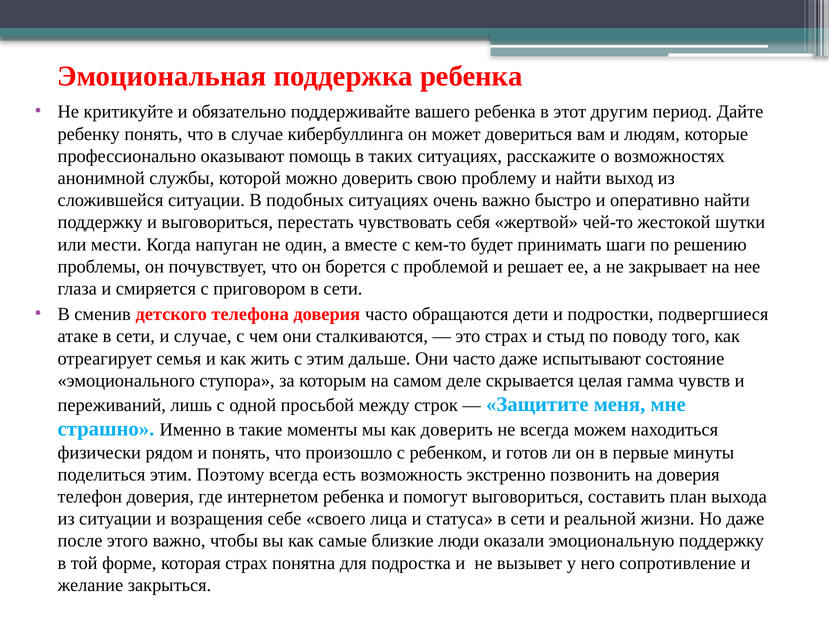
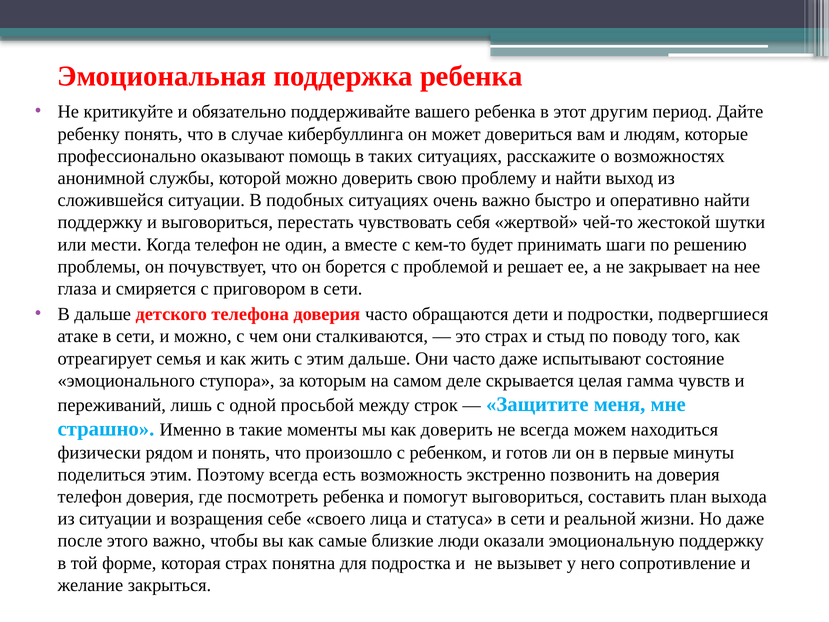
Когда напуган: напуган -> телефон
В сменив: сменив -> дальше
и случае: случае -> можно
интернетом: интернетом -> посмотреть
